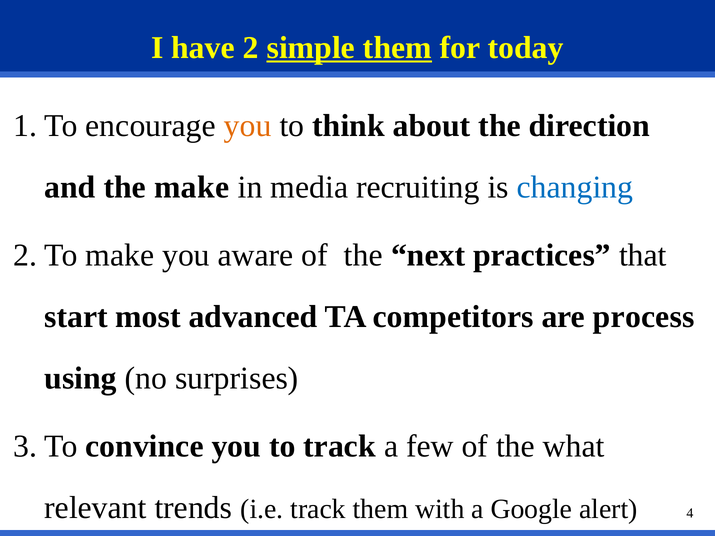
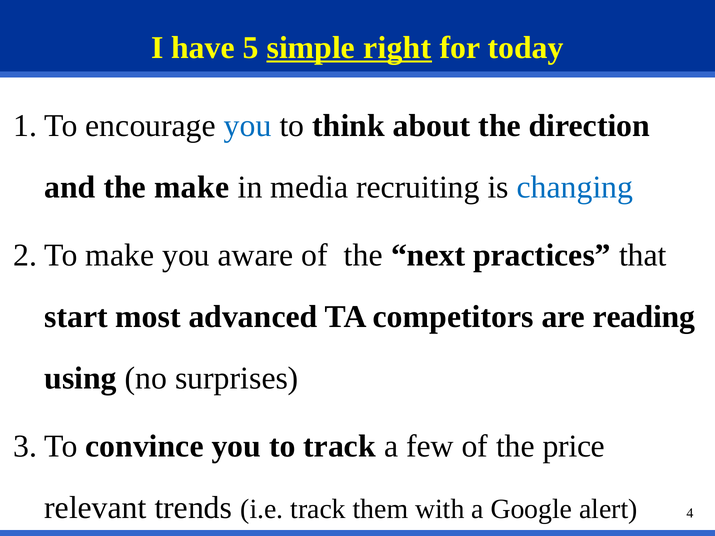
2: 2 -> 5
simple them: them -> right
you at (248, 126) colour: orange -> blue
process: process -> reading
what: what -> price
